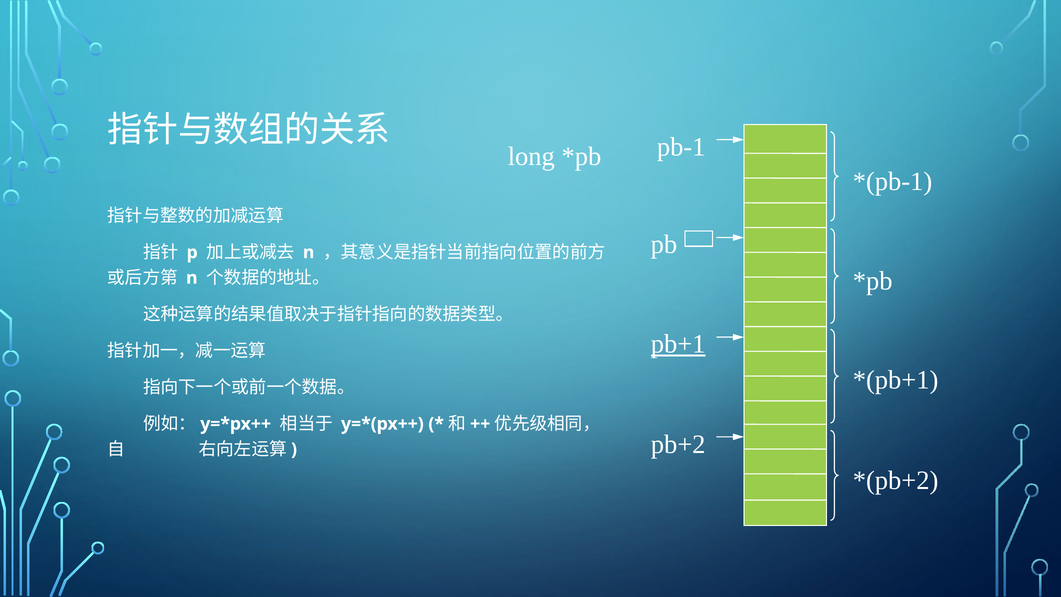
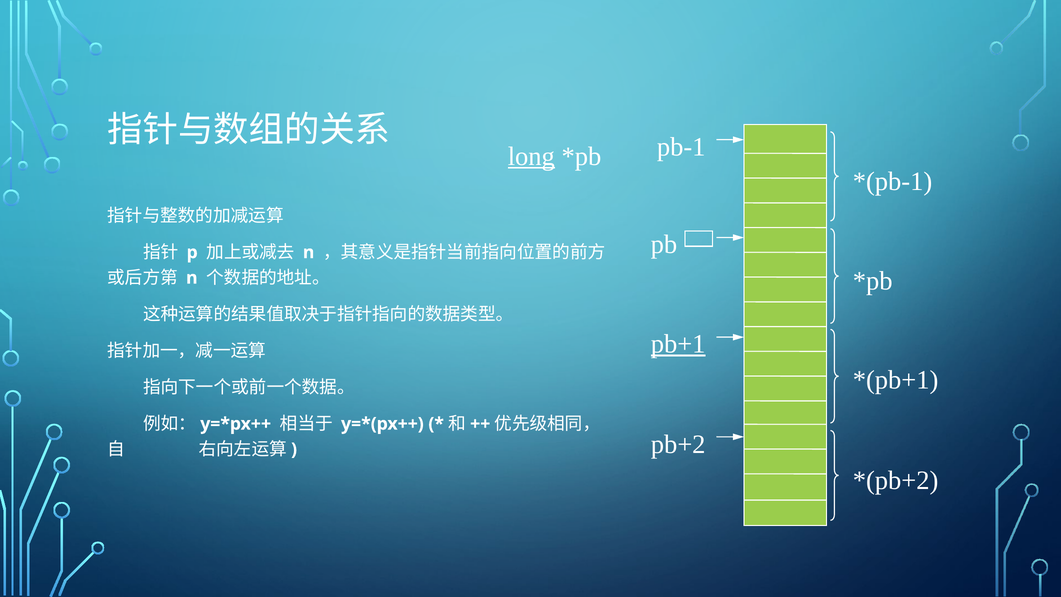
long underline: none -> present
